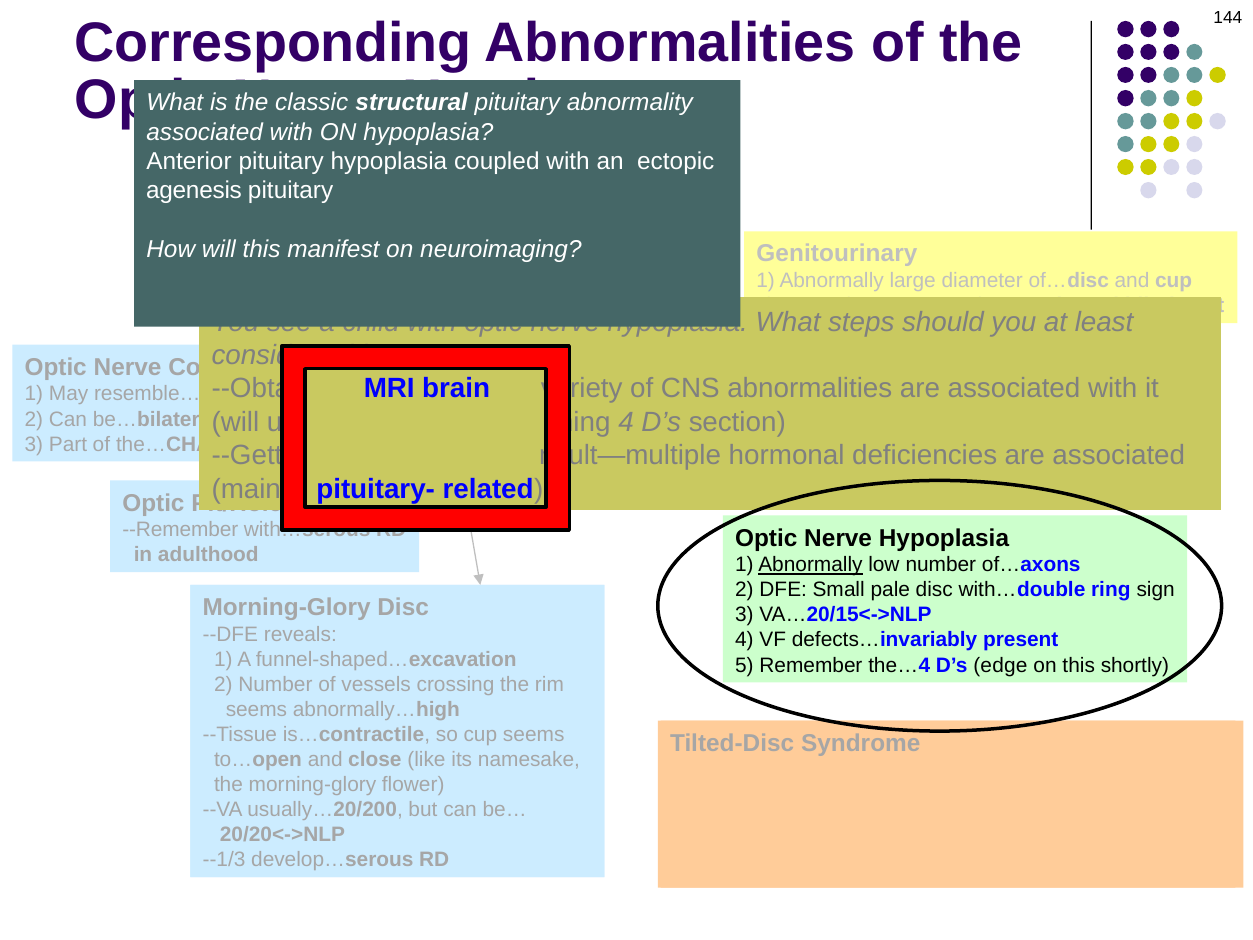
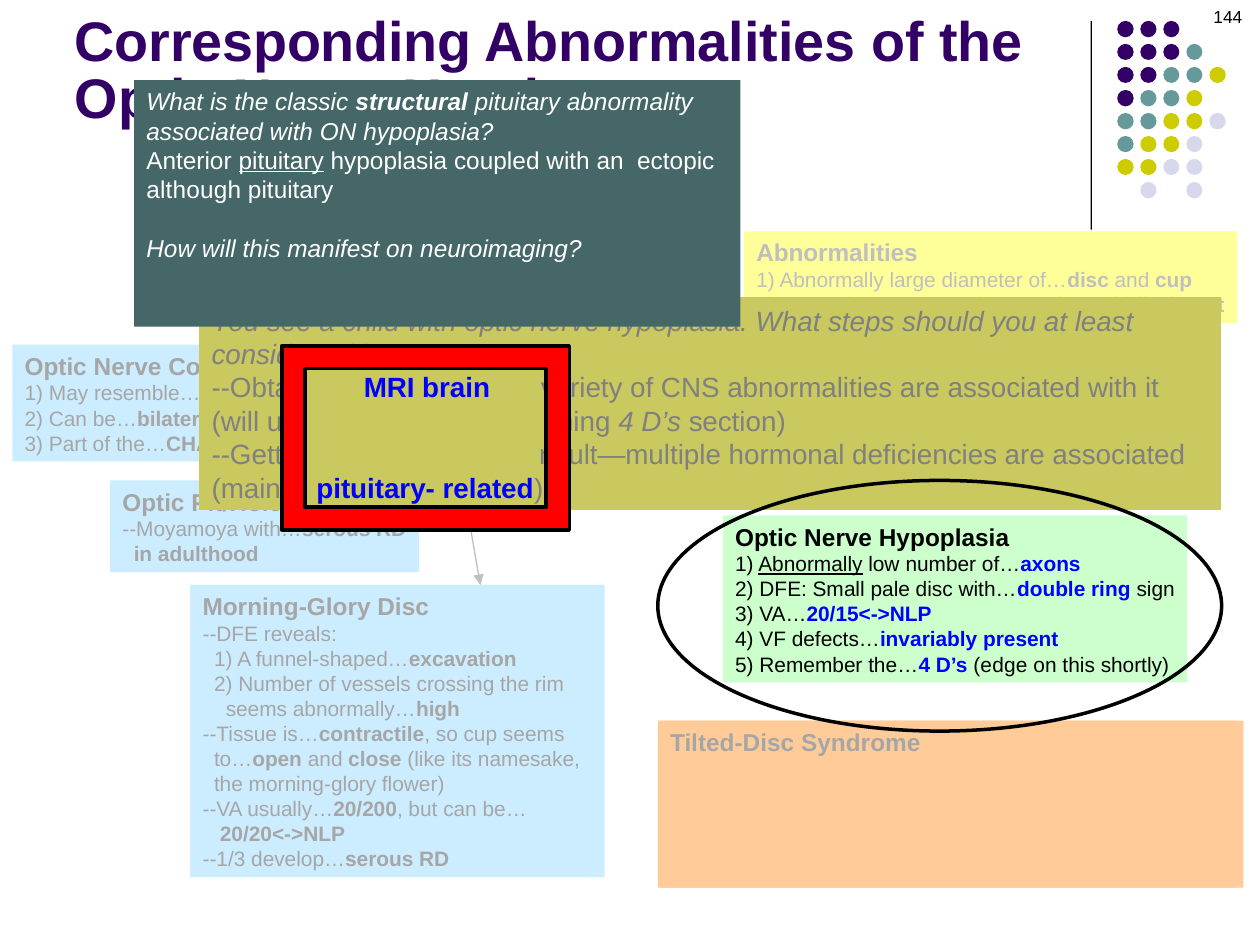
pituitary at (281, 161) underline: none -> present
agenesis: agenesis -> although
Genitourinary at (837, 254): Genitourinary -> Abnormalities
--Remember: --Remember -> --Moyamoya
